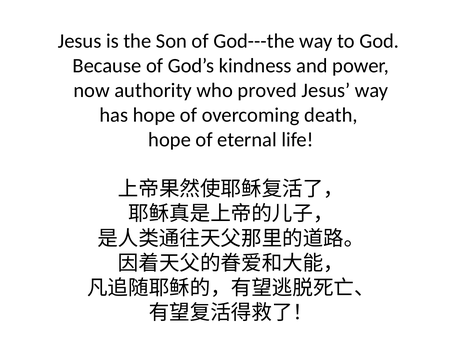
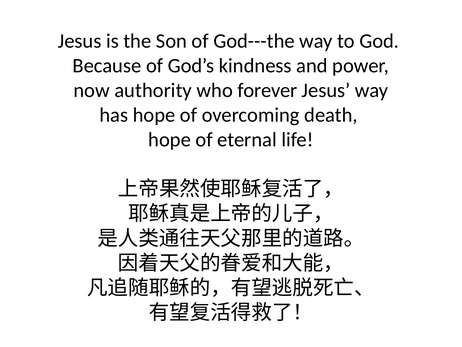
proved: proved -> forever
